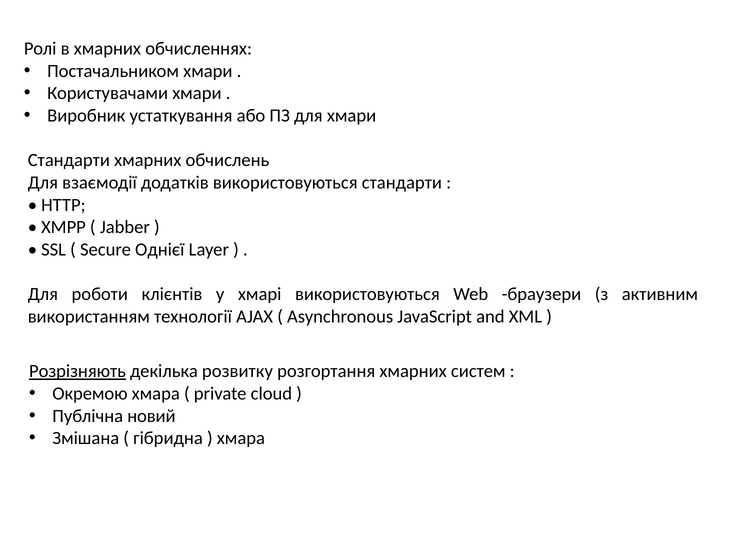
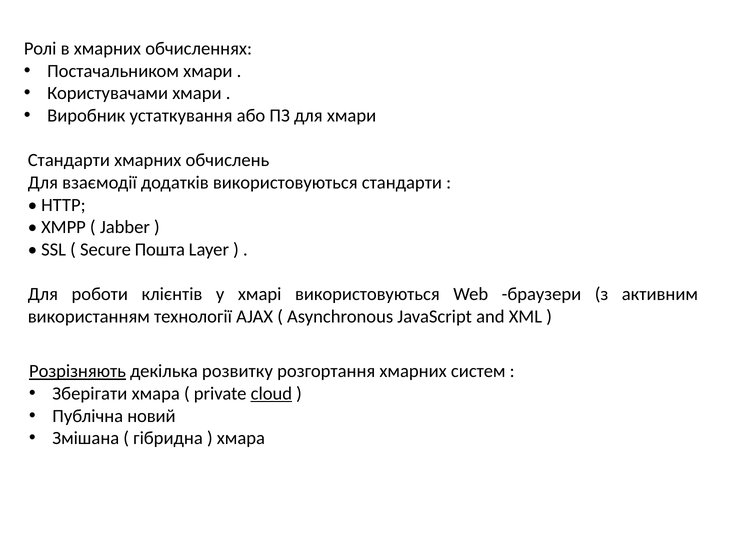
Однієї: Однієї -> Пошта
Окремою: Окремою -> Зберігати
cloud underline: none -> present
